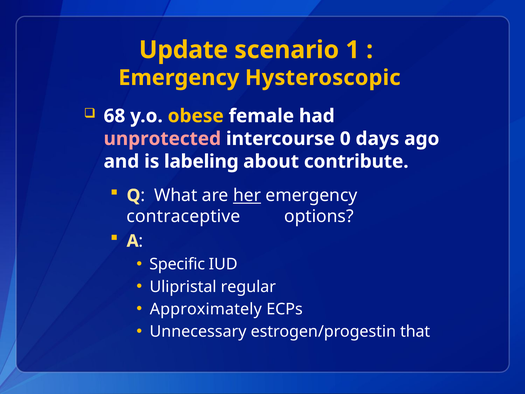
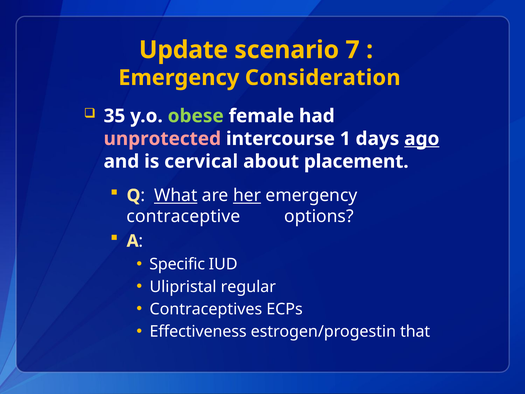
1: 1 -> 7
Hysteroscopic: Hysteroscopic -> Consideration
68: 68 -> 35
obese colour: yellow -> light green
0: 0 -> 1
ago underline: none -> present
labeling: labeling -> cervical
contribute: contribute -> placement
What underline: none -> present
Approximately: Approximately -> Contraceptives
Unnecessary: Unnecessary -> Effectiveness
